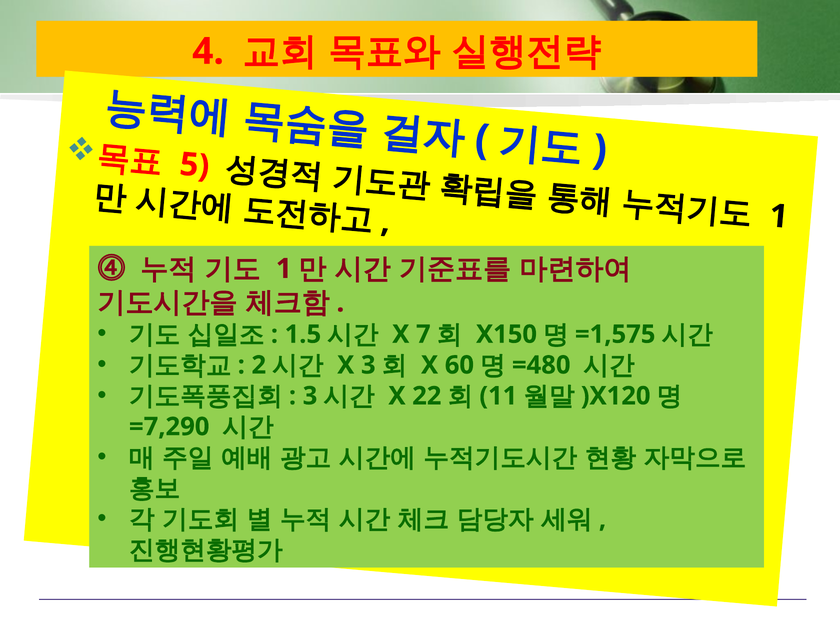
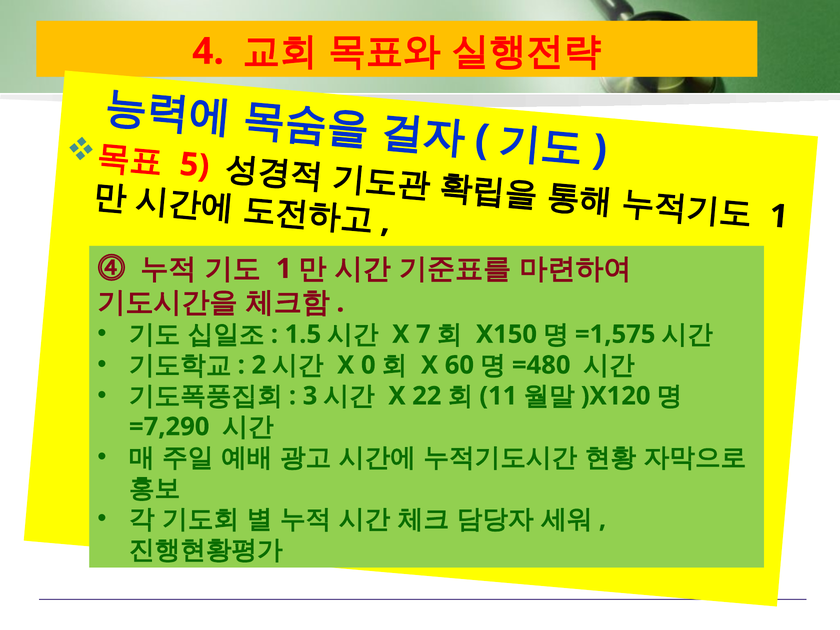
X 3: 3 -> 0
